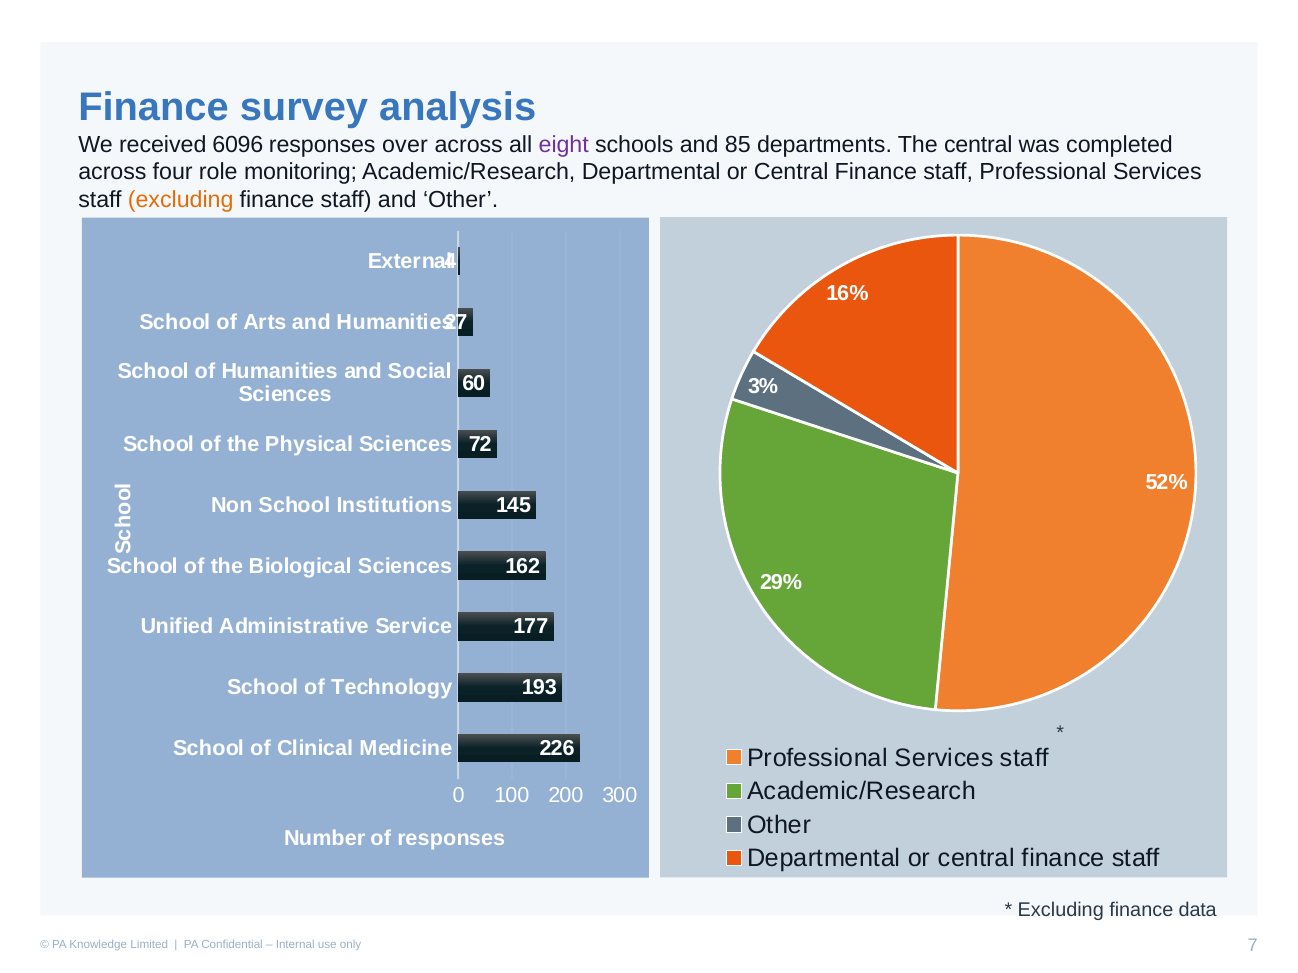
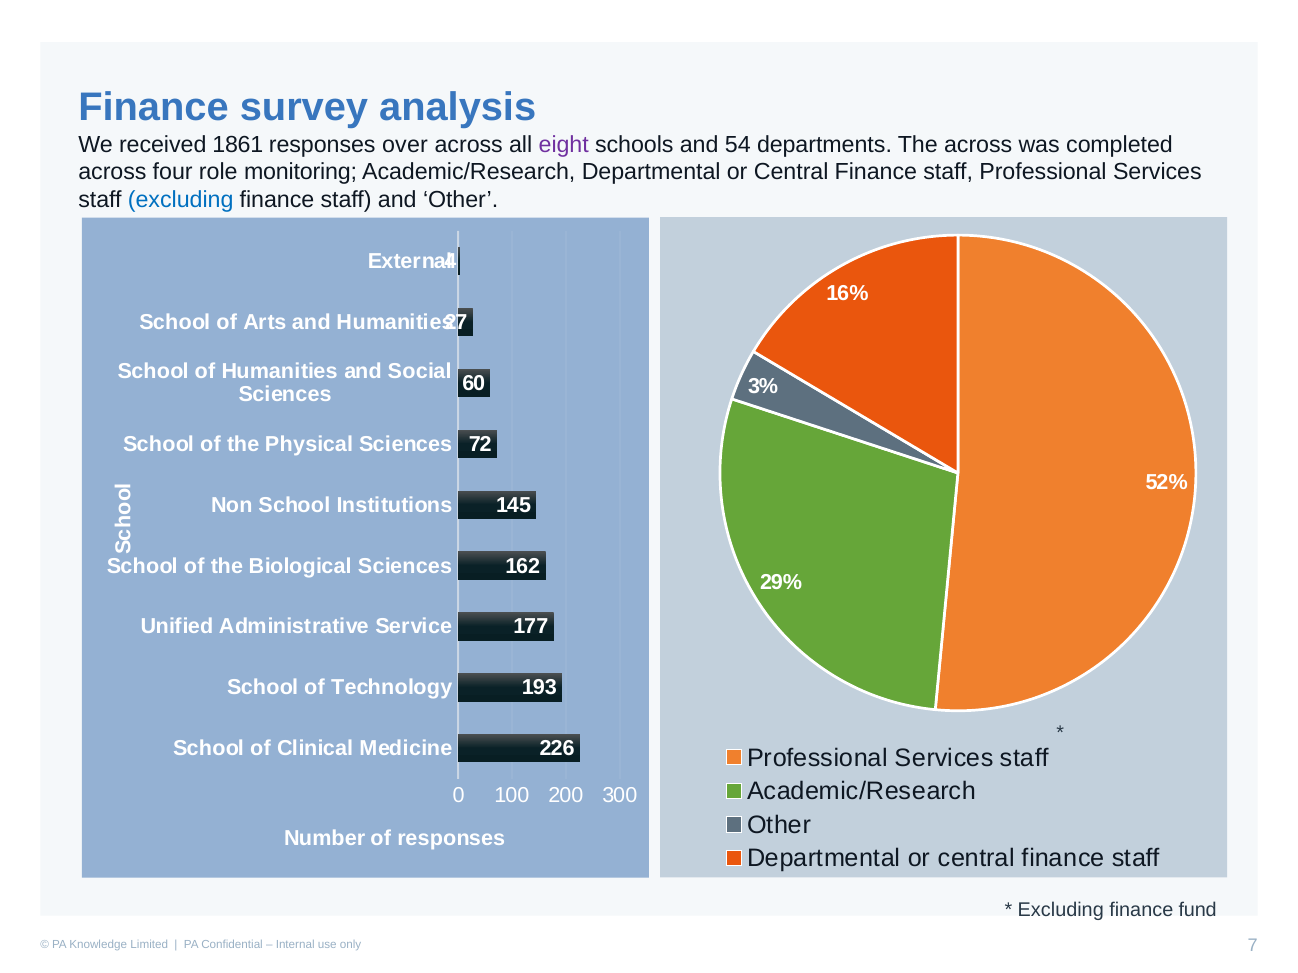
6096: 6096 -> 1861
85: 85 -> 54
The central: central -> across
excluding at (181, 200) colour: orange -> blue
data: data -> fund
